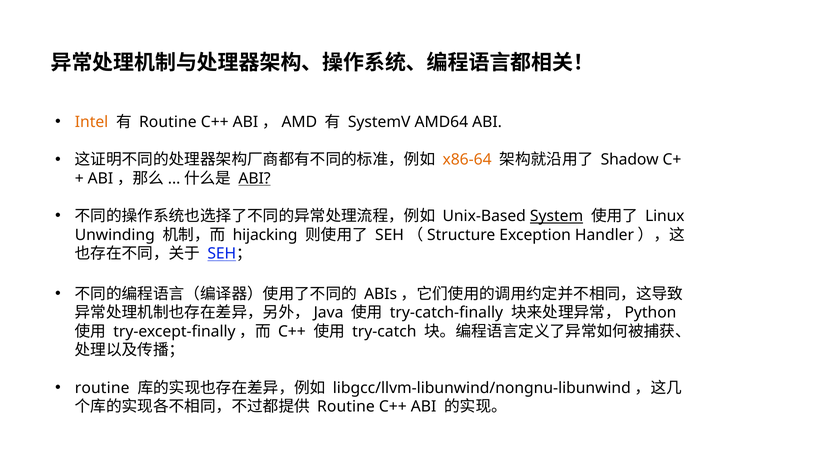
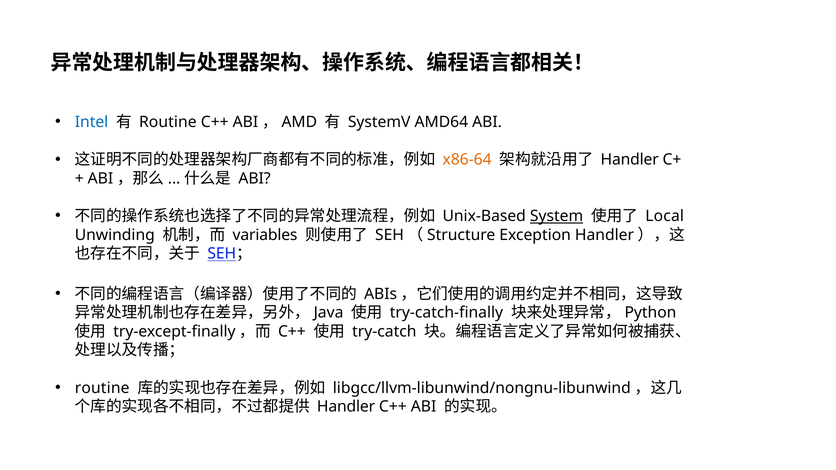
Intel colour: orange -> blue
Shadow at (630, 160): Shadow -> Handler
ABI at (255, 179) underline: present -> none
Linux: Linux -> Local
hijacking: hijacking -> variables
Routine at (346, 407): Routine -> Handler
